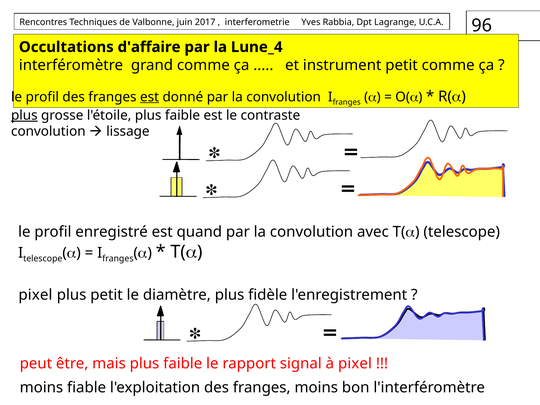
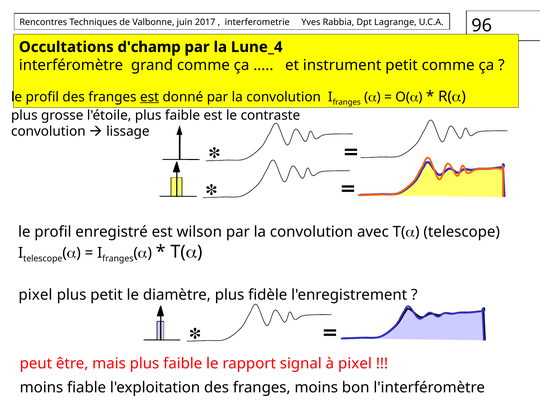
d'affaire: d'affaire -> d'champ
plus at (24, 115) underline: present -> none
quand: quand -> wilson
